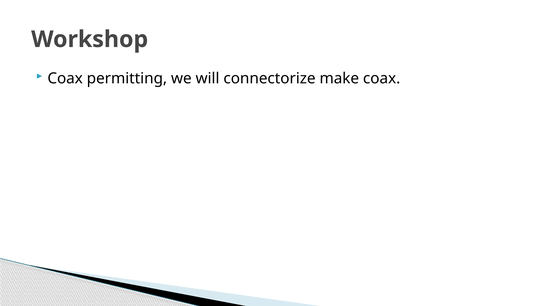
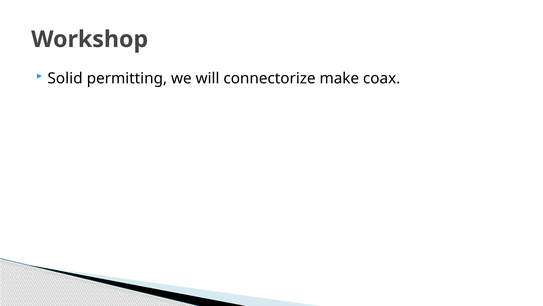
Coax at (65, 78): Coax -> Solid
